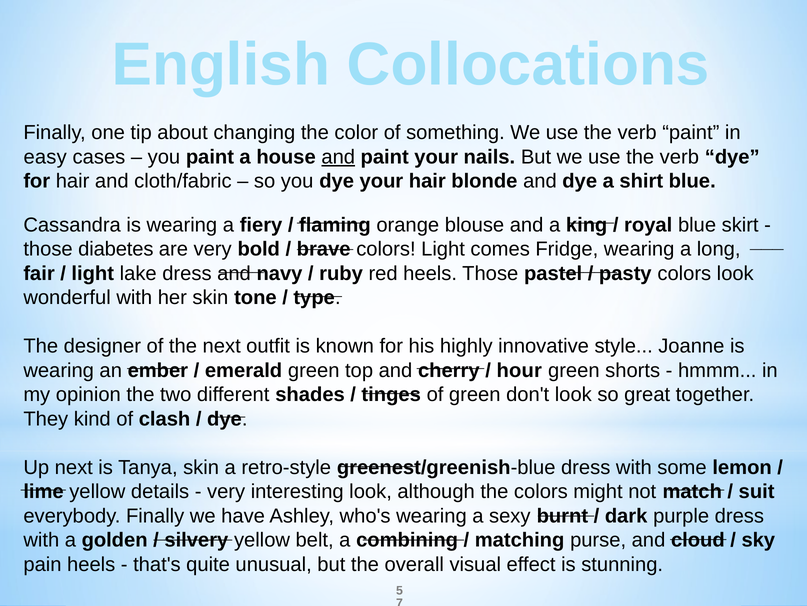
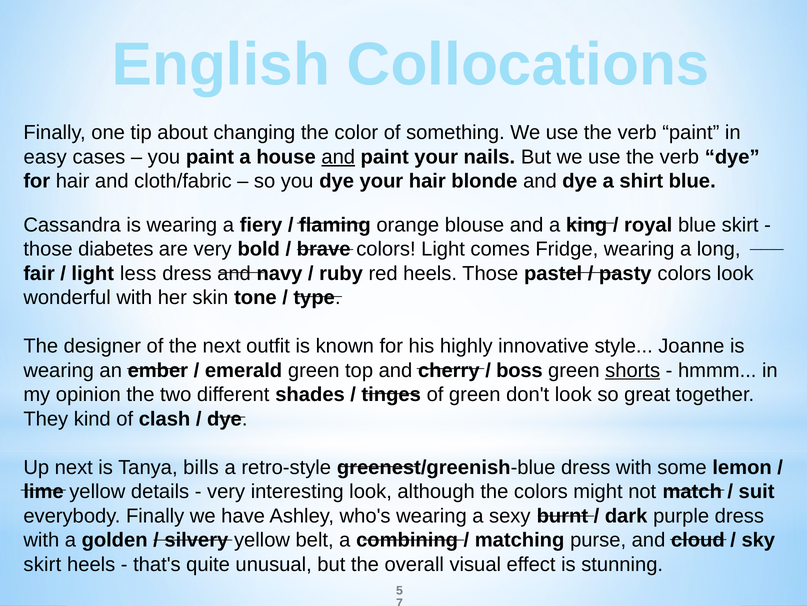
lake: lake -> less
hour: hour -> boss
shorts underline: none -> present
Tanya skin: skin -> bills
pain at (42, 564): pain -> skirt
